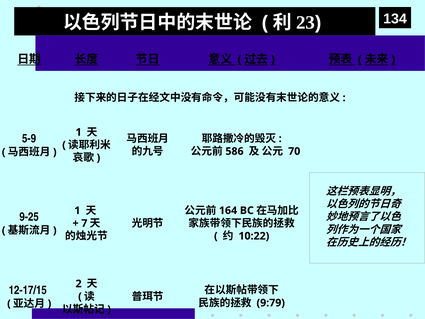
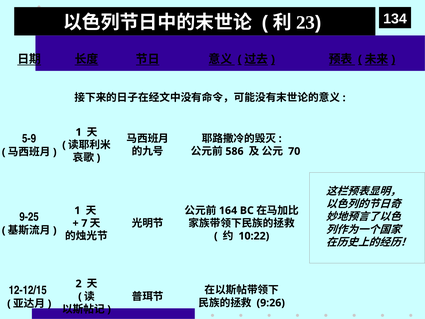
12-17/15: 12-17/15 -> 12-12/15
9:79: 9:79 -> 9:26
